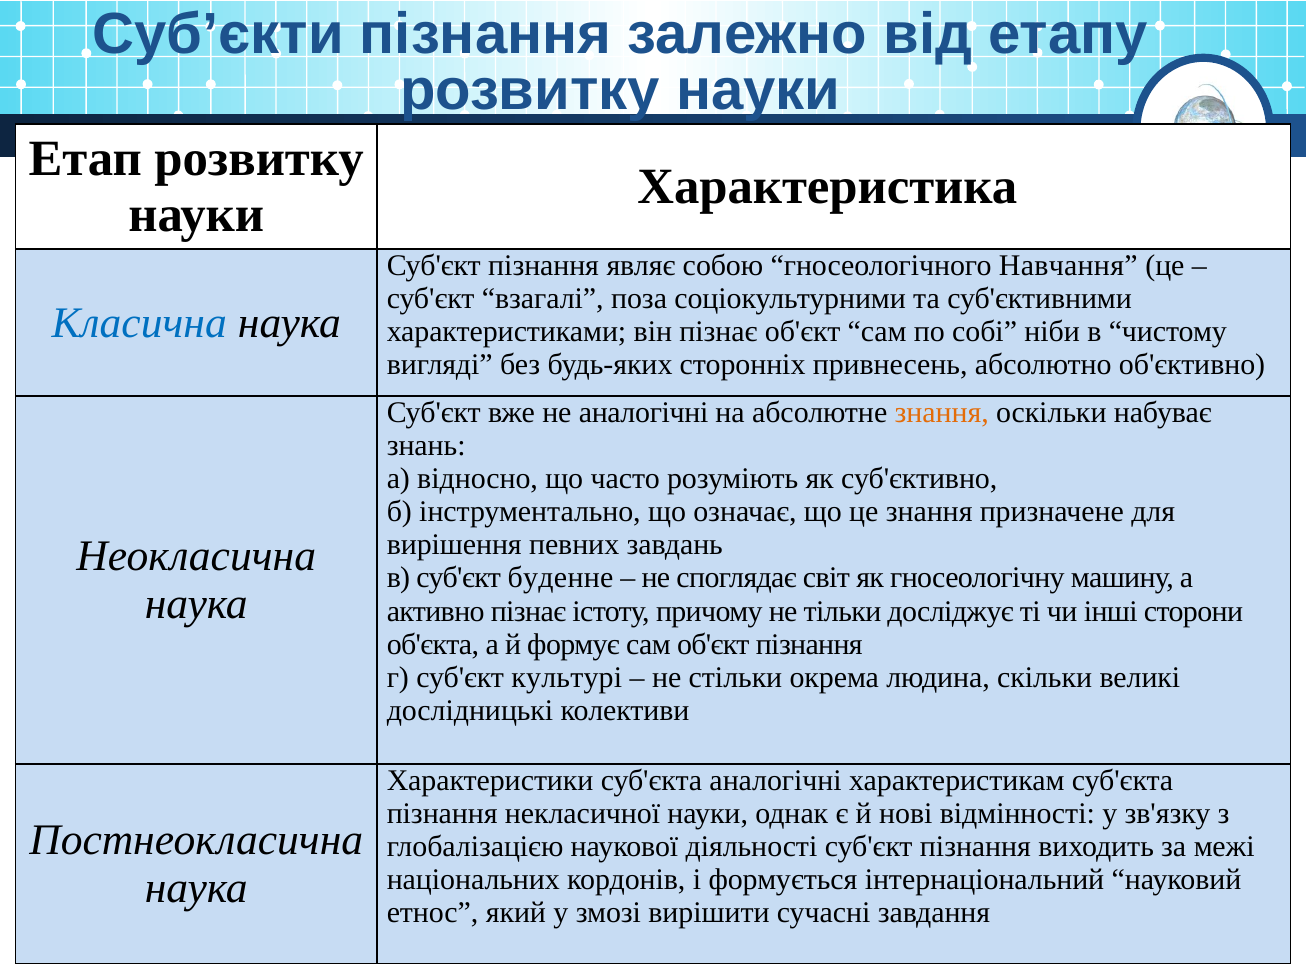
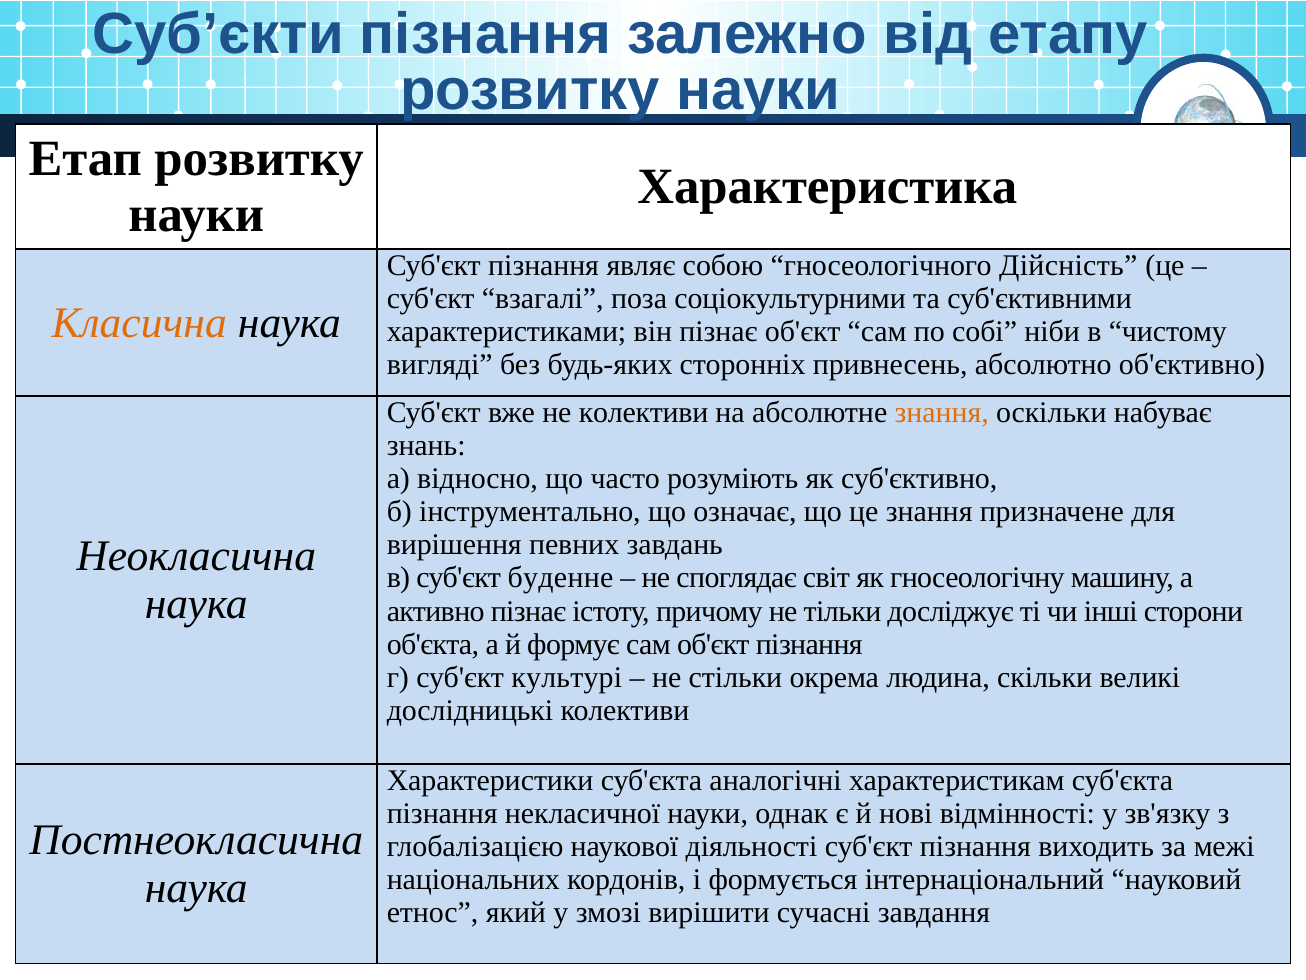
Навчання: Навчання -> Дійсність
Класична colour: blue -> orange
не аналогічні: аналогічні -> колективи
